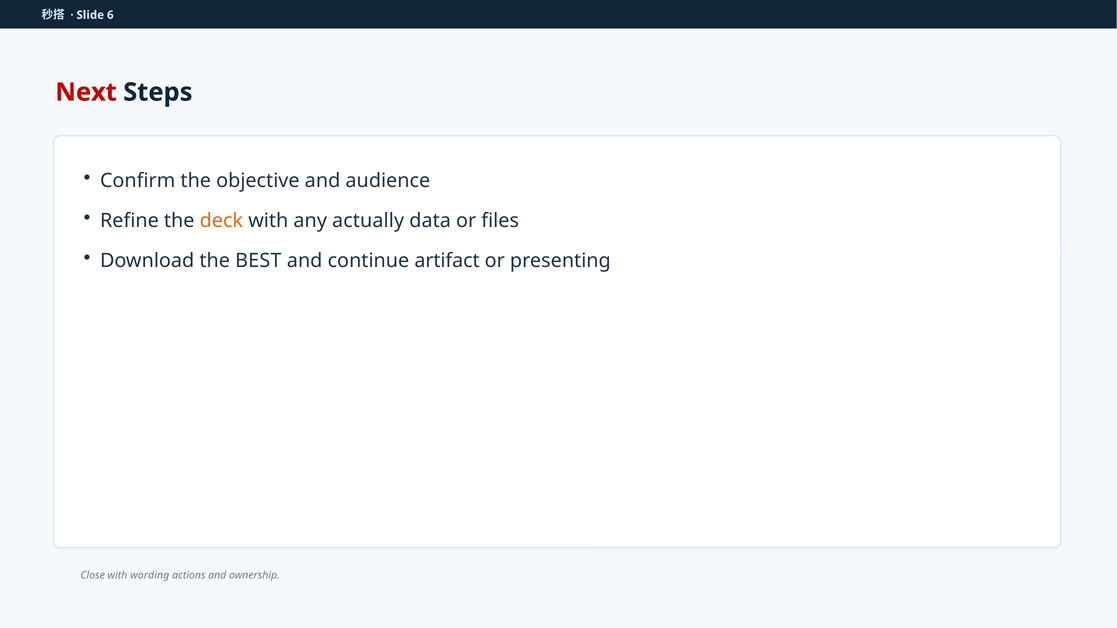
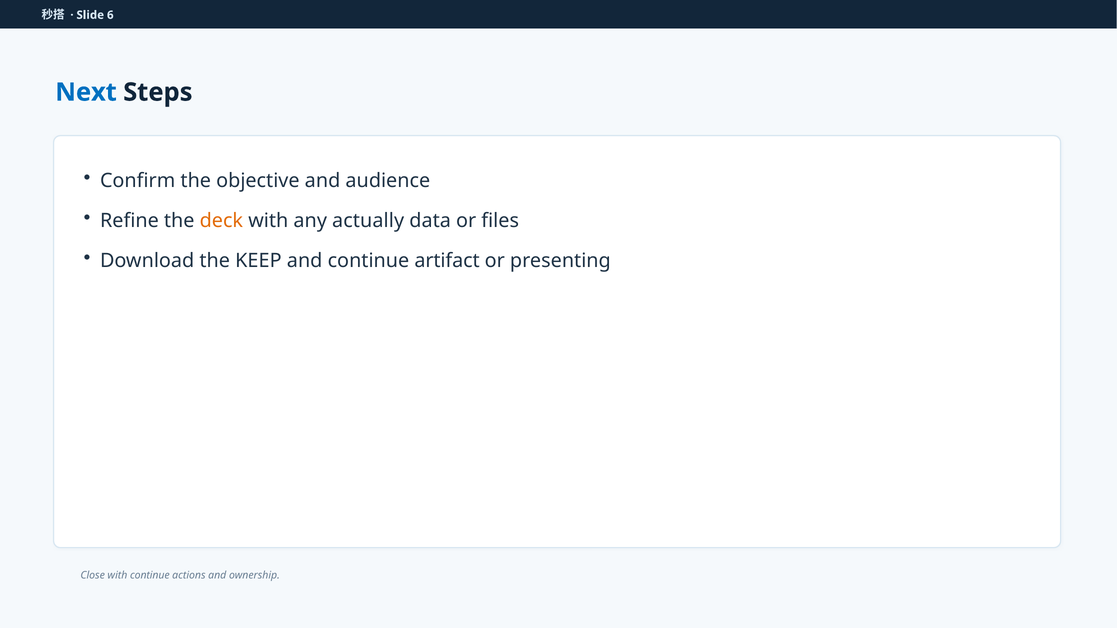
Next colour: red -> blue
BEST: BEST -> KEEP
with wording: wording -> continue
